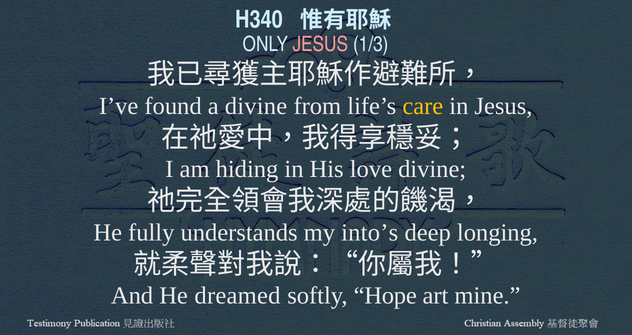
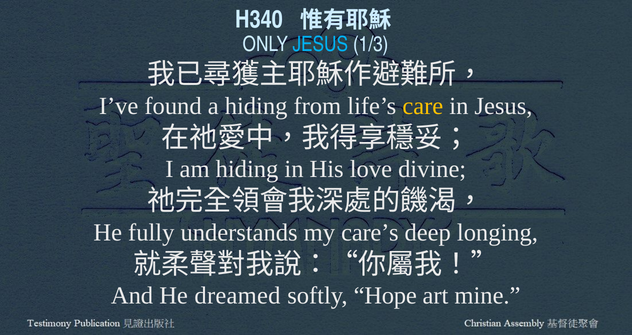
JESUS at (321, 44) colour: pink -> light blue
a divine: divine -> hiding
into’s: into’s -> care’s
